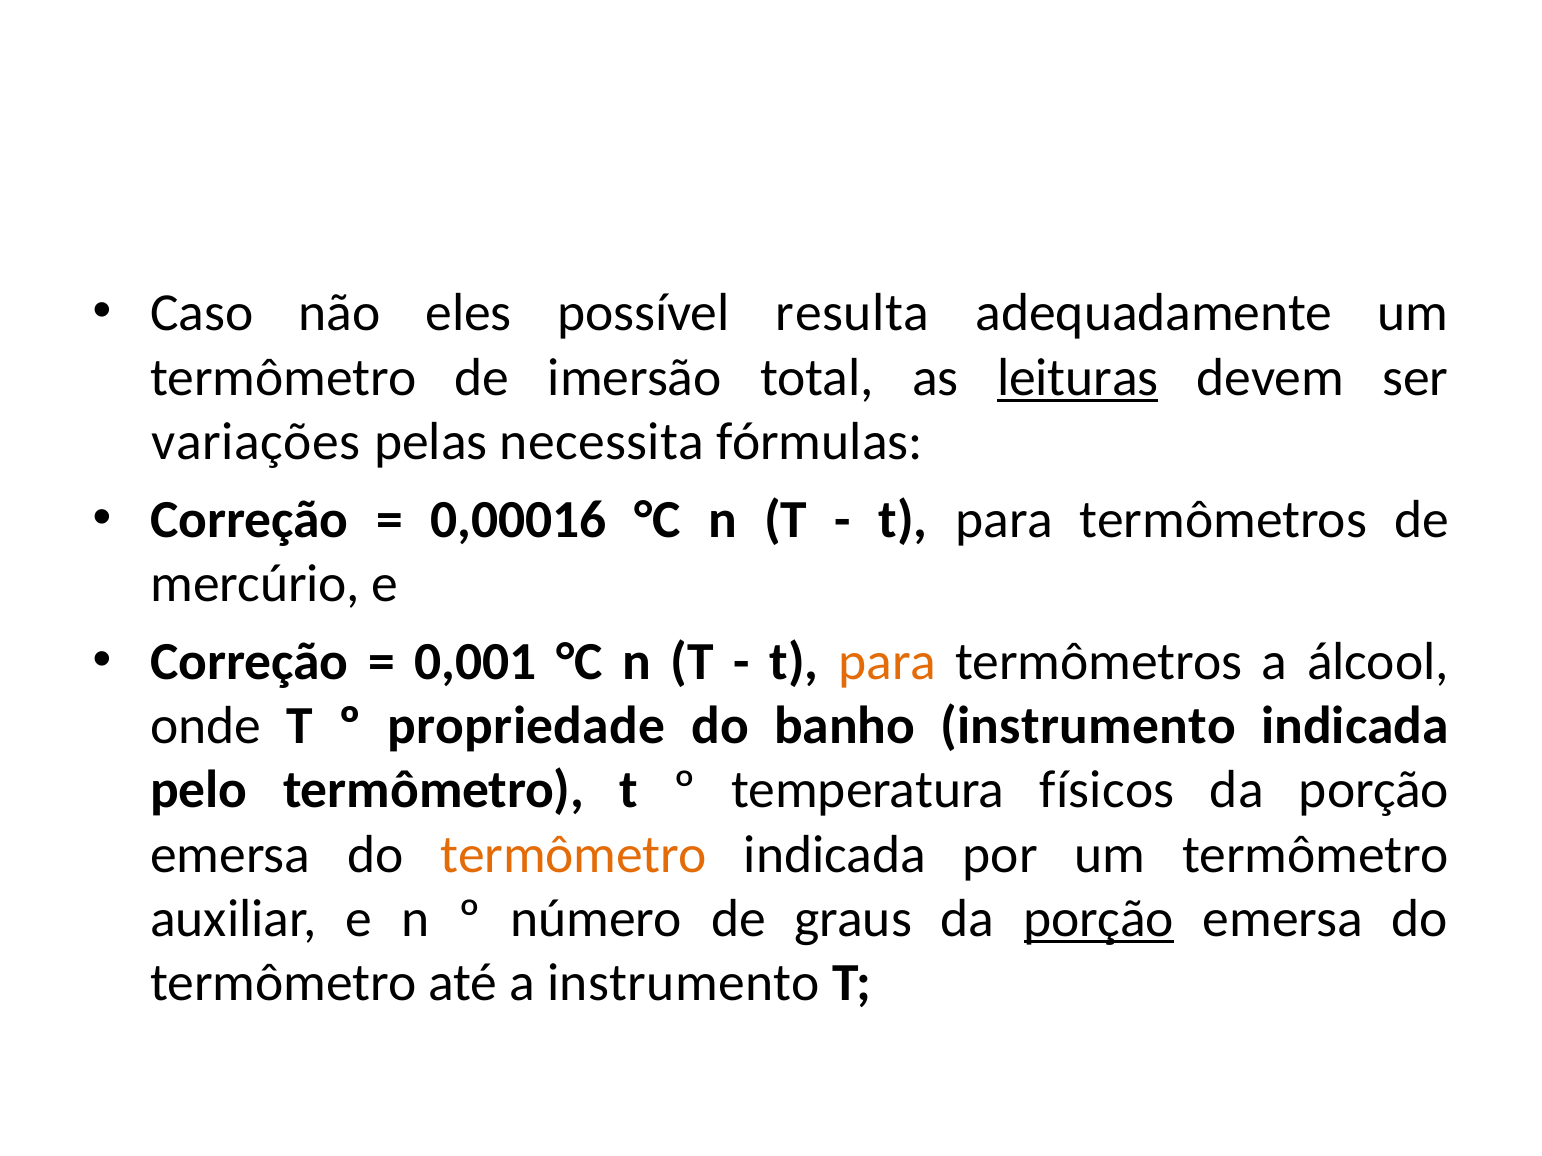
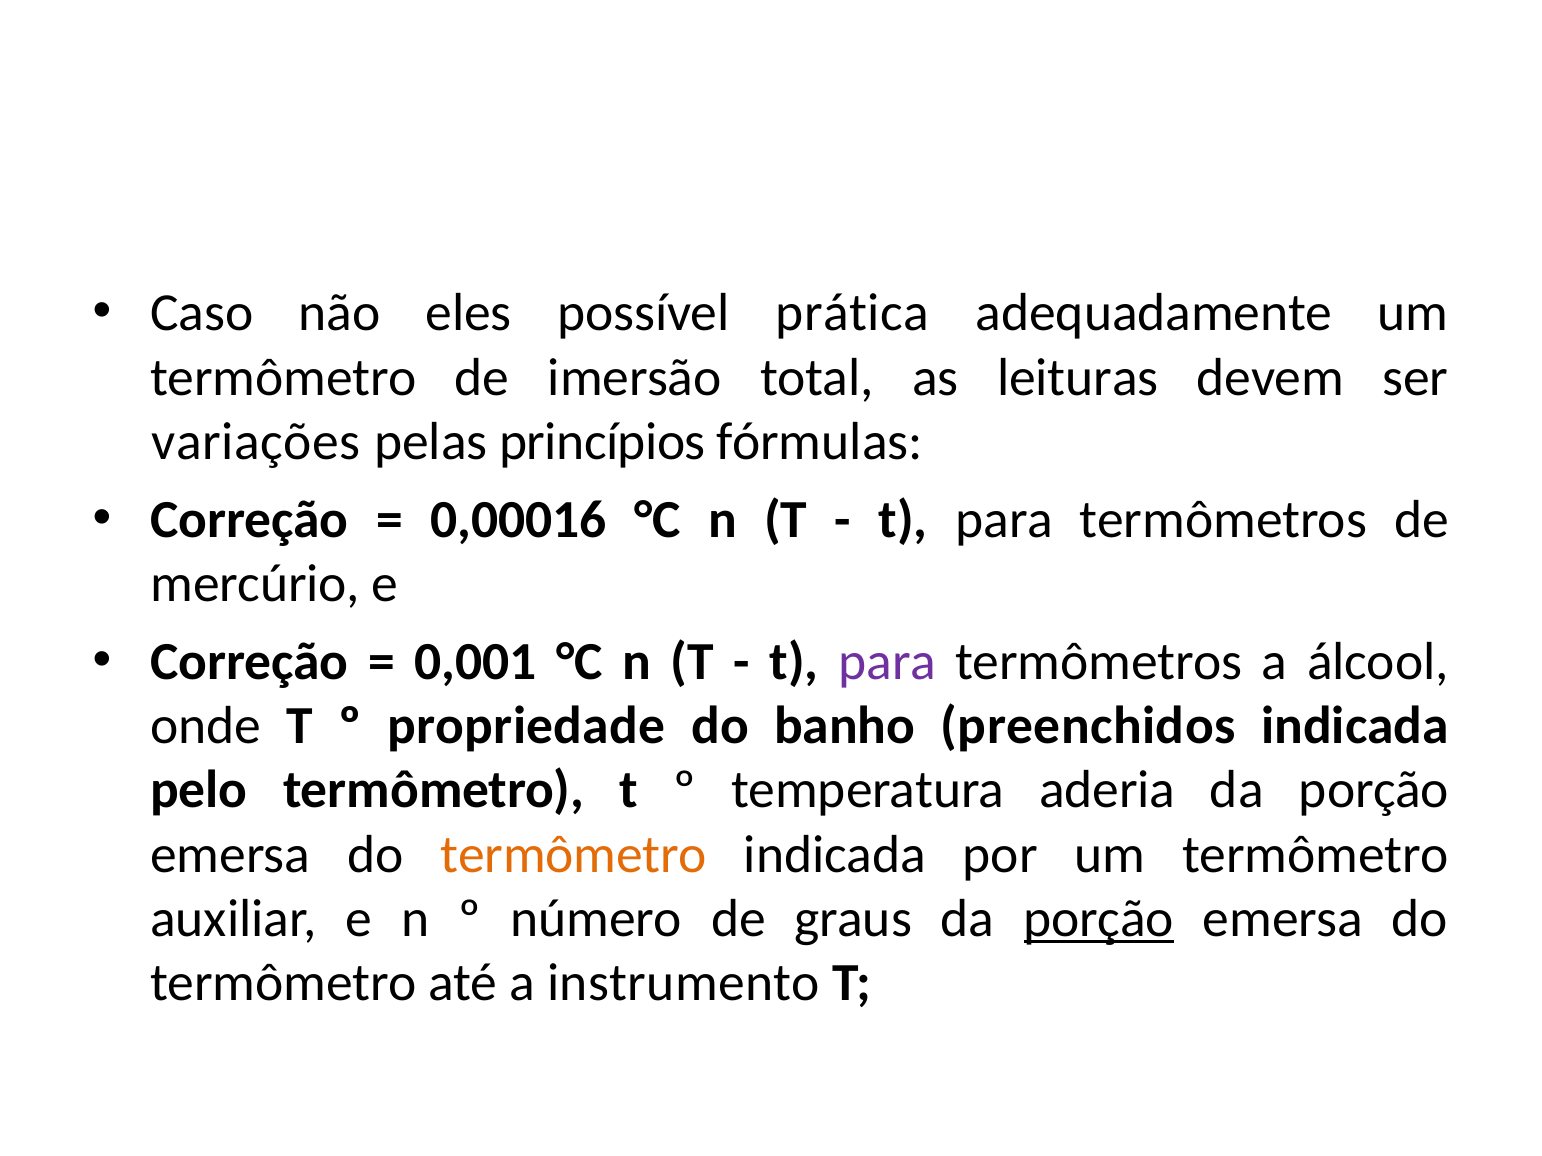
resulta: resulta -> prática
leituras underline: present -> none
necessita: necessita -> princípios
para at (888, 662) colour: orange -> purple
banho instrumento: instrumento -> preenchidos
físicos: físicos -> aderia
